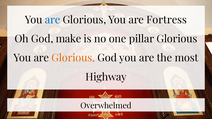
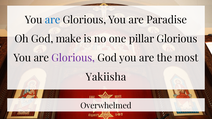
Fortress: Fortress -> Paradise
Glorious at (73, 58) colour: orange -> purple
Highway: Highway -> Yakiisha
